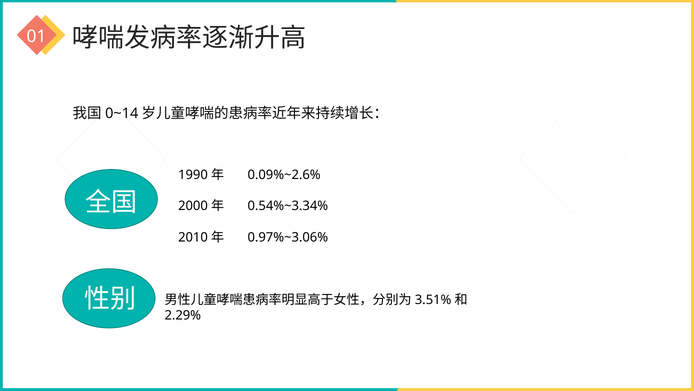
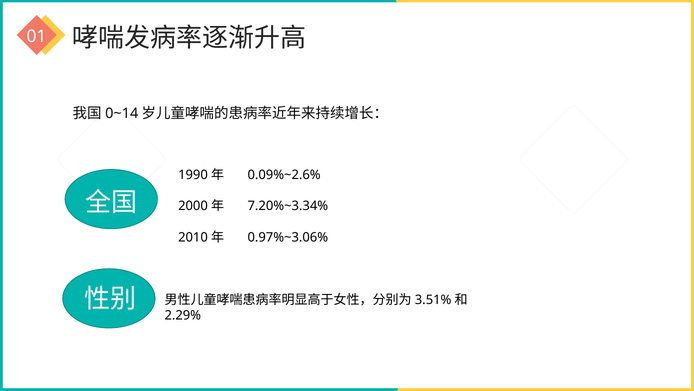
0.54%~3.34%: 0.54%~3.34% -> 7.20%~3.34%
